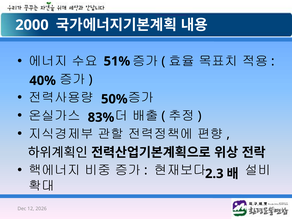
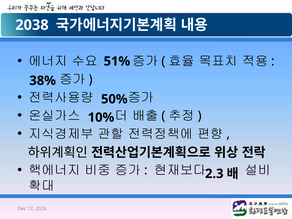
2000: 2000 -> 2038
40%: 40% -> 38%
83%: 83% -> 10%
